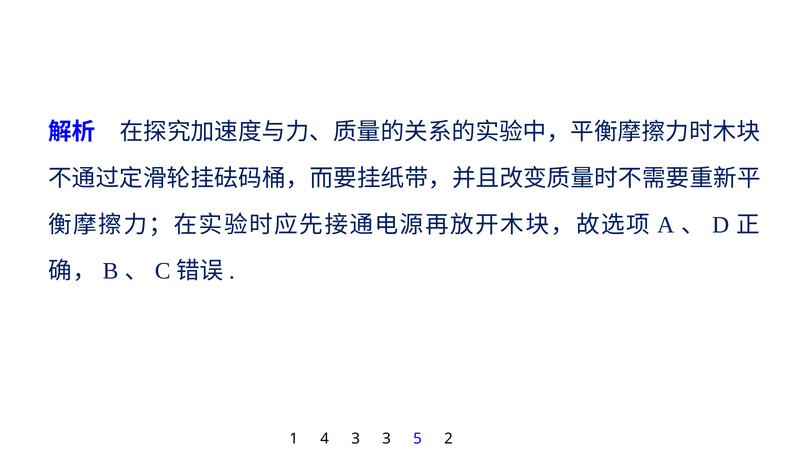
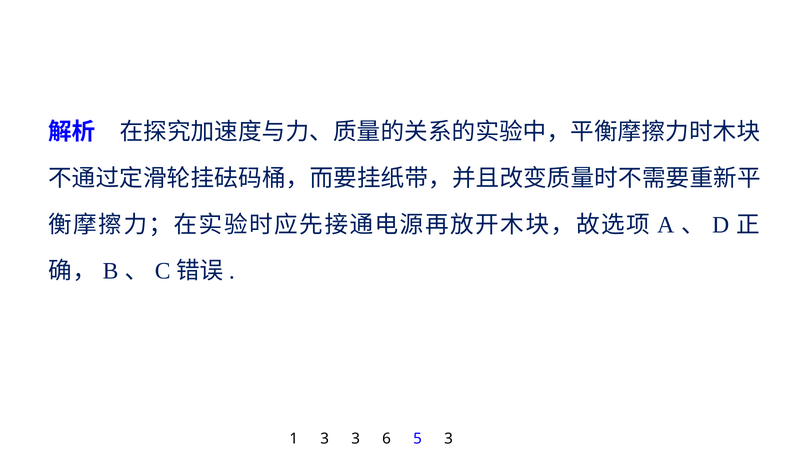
1 4: 4 -> 3
3 3: 3 -> 6
5 2: 2 -> 3
